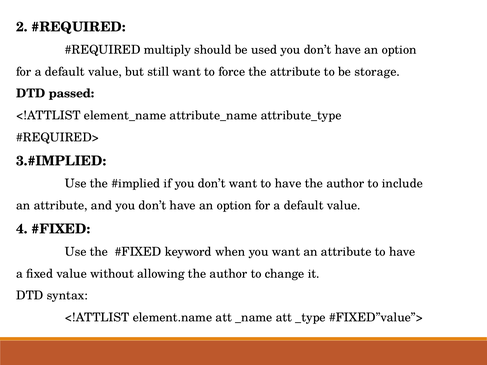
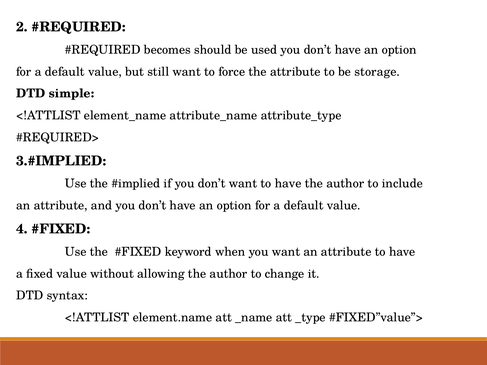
multiply: multiply -> becomes
passed: passed -> simple
